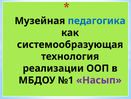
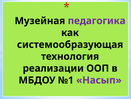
педагогика colour: blue -> purple
